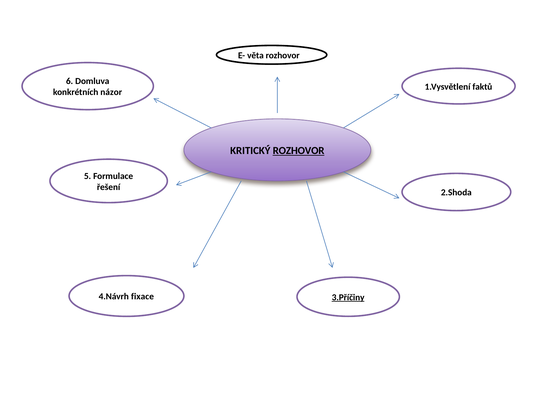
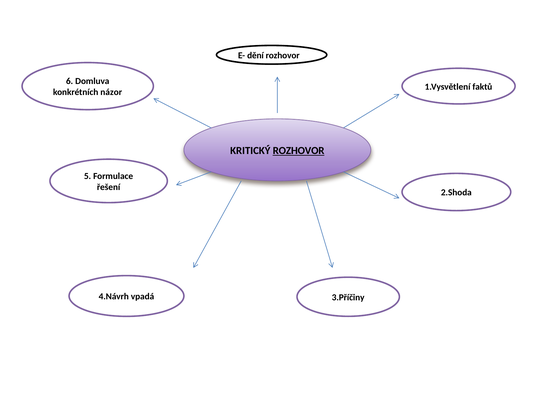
věta: věta -> dění
fixace: fixace -> vpadá
3.Příčiny underline: present -> none
